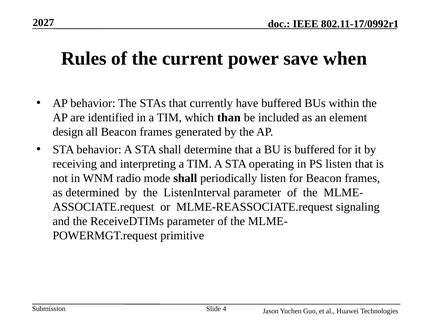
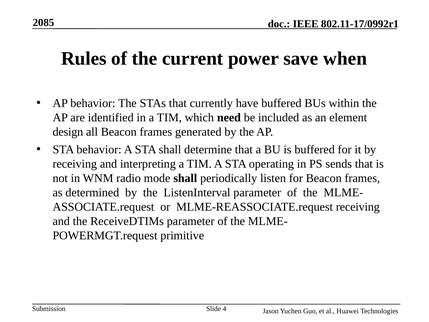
2027: 2027 -> 2085
than: than -> need
PS listen: listen -> sends
MLME-REASSOCIATE.request signaling: signaling -> receiving
